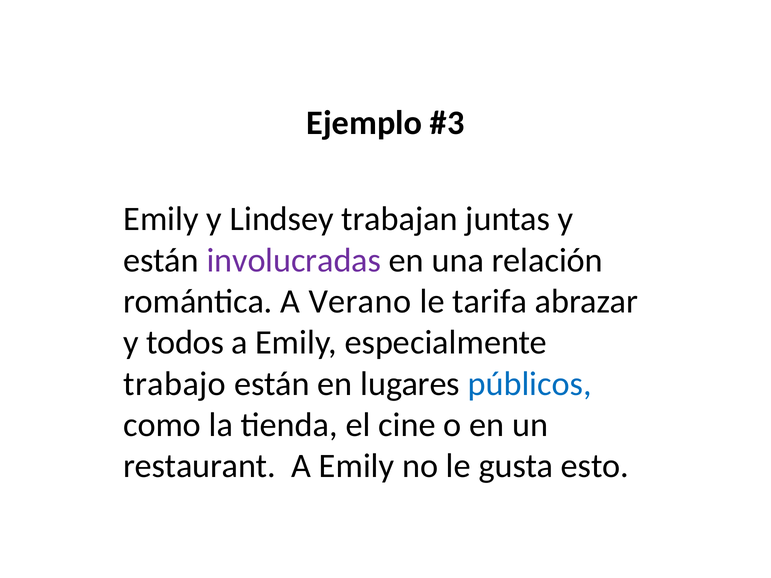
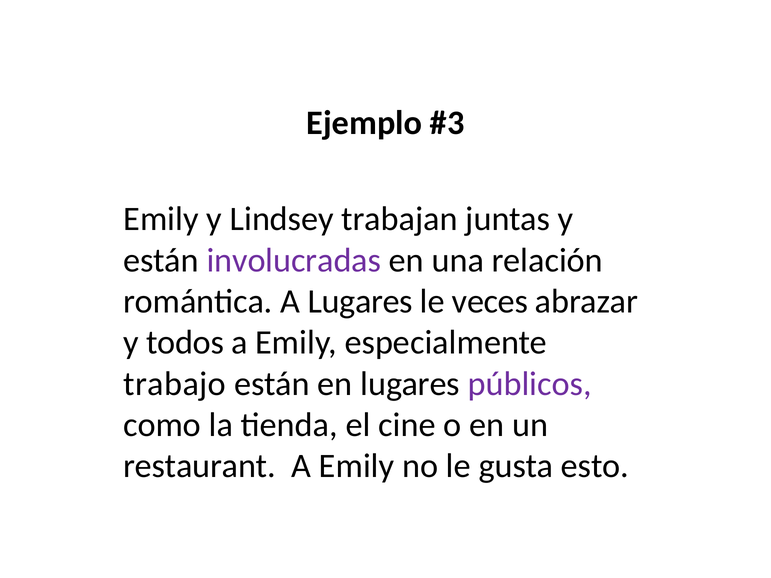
A Verano: Verano -> Lugares
tarifa: tarifa -> veces
públicos colour: blue -> purple
